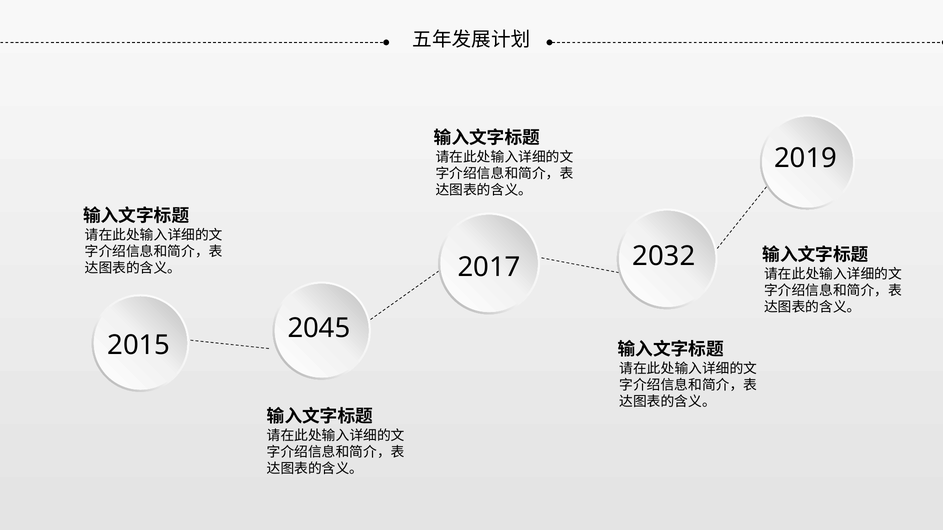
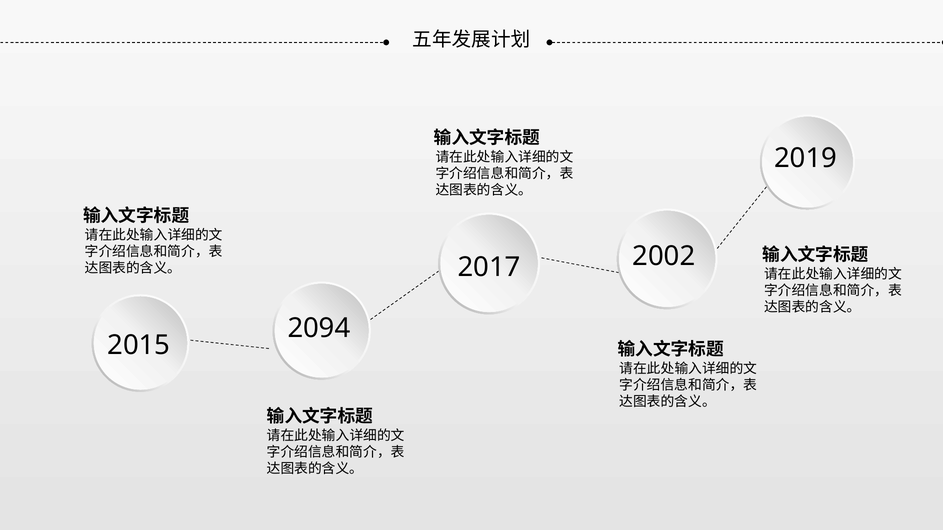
2032: 2032 -> 2002
2045: 2045 -> 2094
